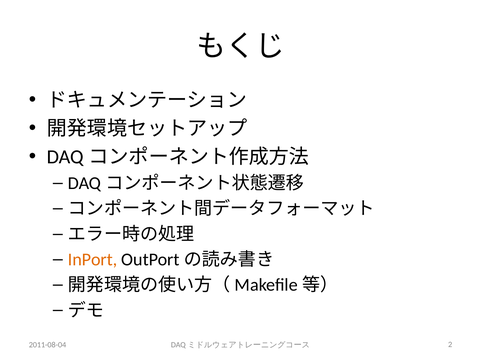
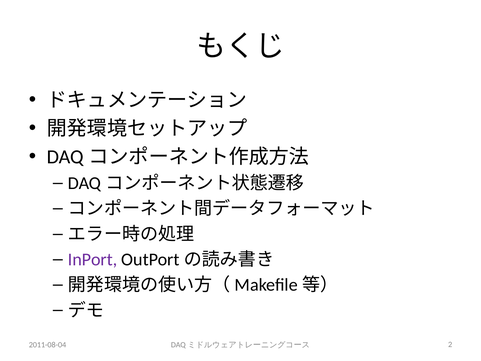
InPort colour: orange -> purple
